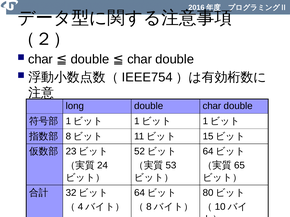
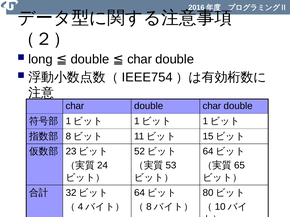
char at (41, 59): char -> long
long at (75, 106): long -> char
